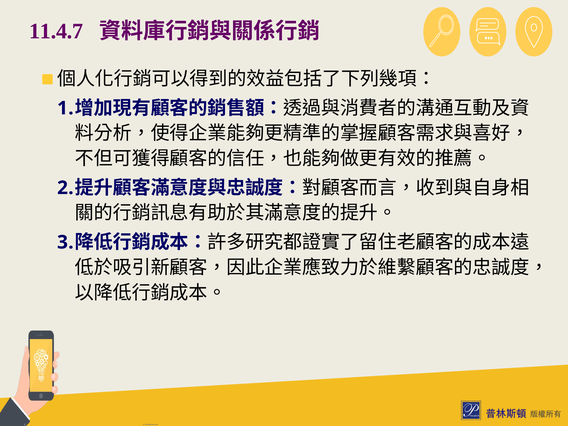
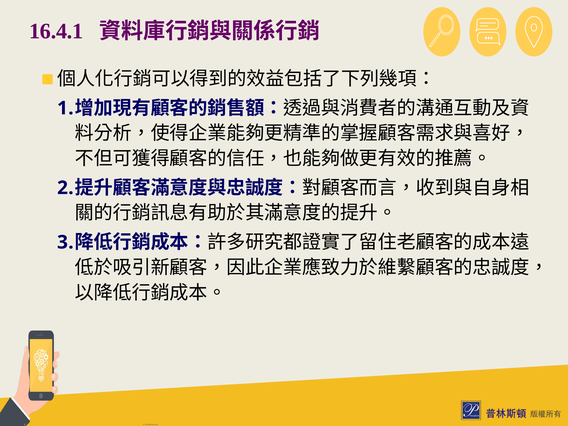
11.4.7: 11.4.7 -> 16.4.1
